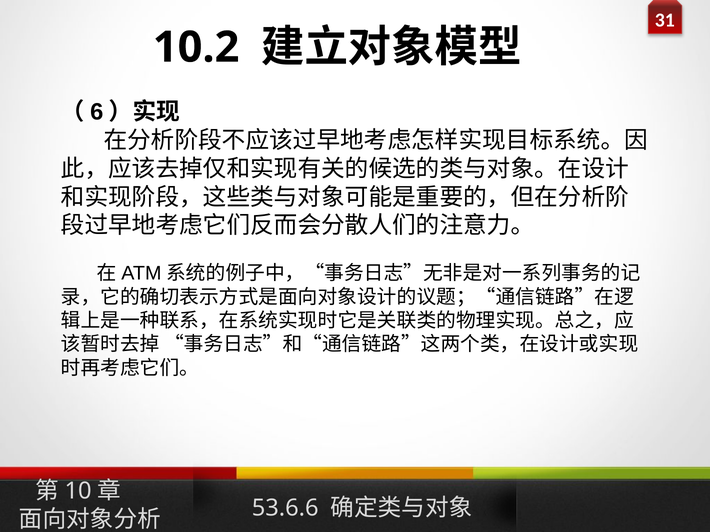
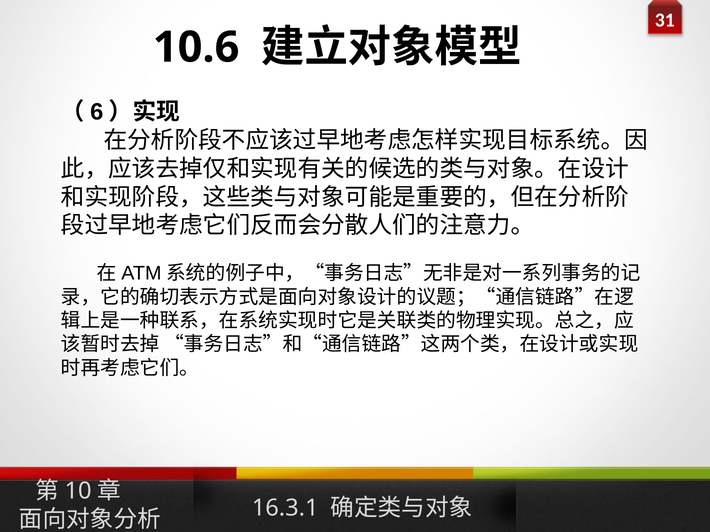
10.2: 10.2 -> 10.6
53.6.6: 53.6.6 -> 16.3.1
